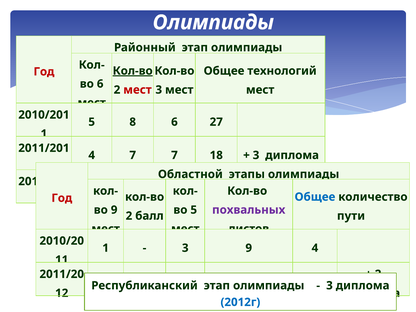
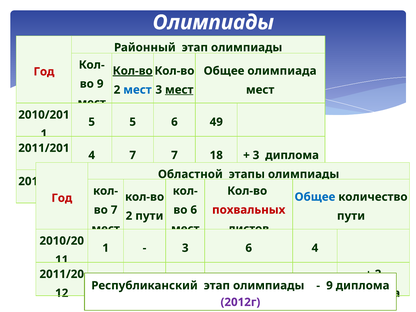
технологий: технологий -> олимпиада
6 at (100, 84): 6 -> 9
мест at (137, 90) colour: red -> blue
мест at (179, 90) underline: none -> present
5 8: 8 -> 5
6 27: 27 -> 49
9 at (114, 210): 9 -> 7
5 at (194, 210): 5 -> 6
похвальных colour: purple -> red
2 балл: балл -> пути
3 9: 9 -> 6
3 at (329, 286): 3 -> 9
2012г colour: blue -> purple
